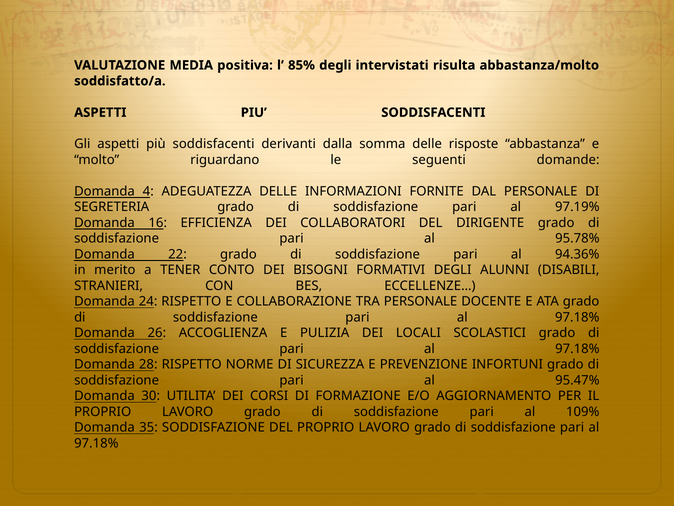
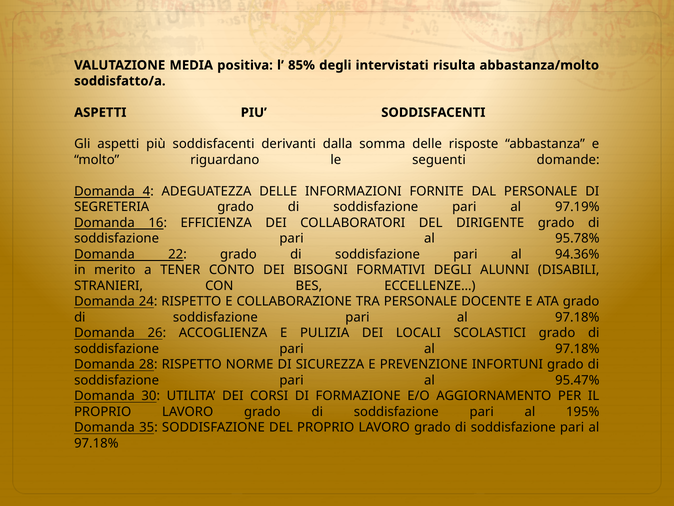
109%: 109% -> 195%
